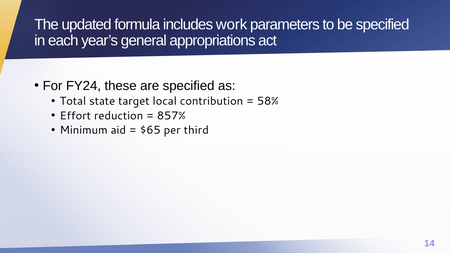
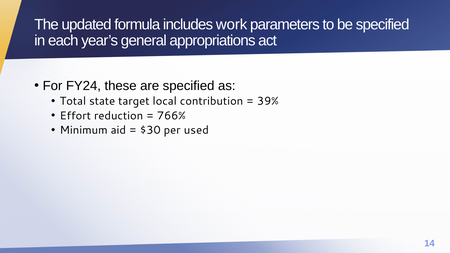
58%: 58% -> 39%
857%: 857% -> 766%
$65: $65 -> $30
third: third -> used
